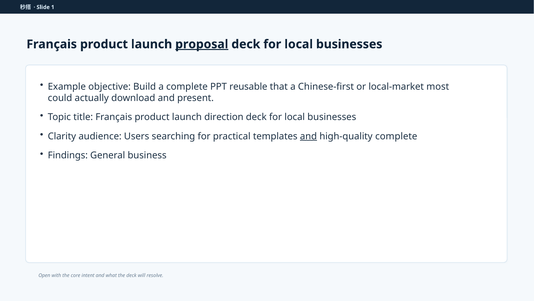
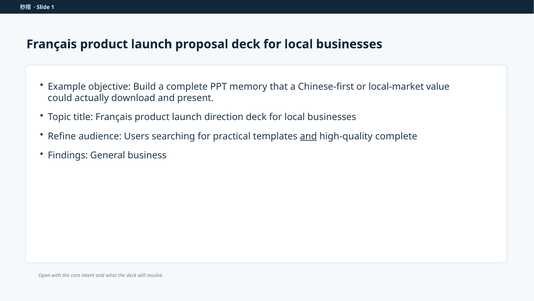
proposal underline: present -> none
reusable: reusable -> memory
most: most -> value
Clarity: Clarity -> Refine
